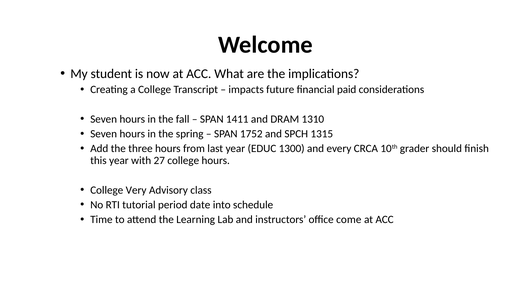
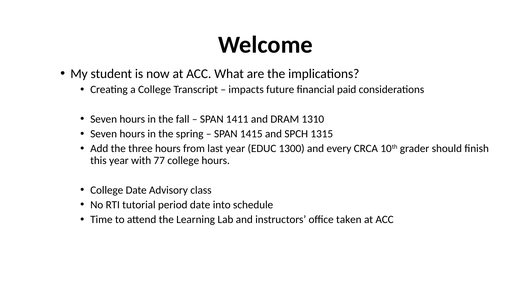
1752: 1752 -> 1415
27: 27 -> 77
College Very: Very -> Date
come: come -> taken
